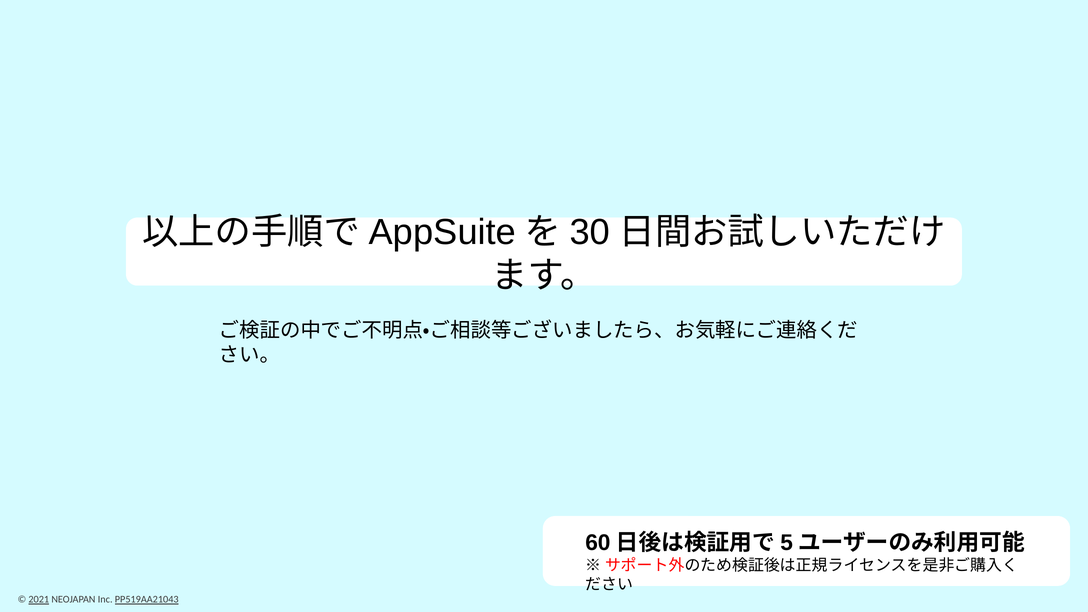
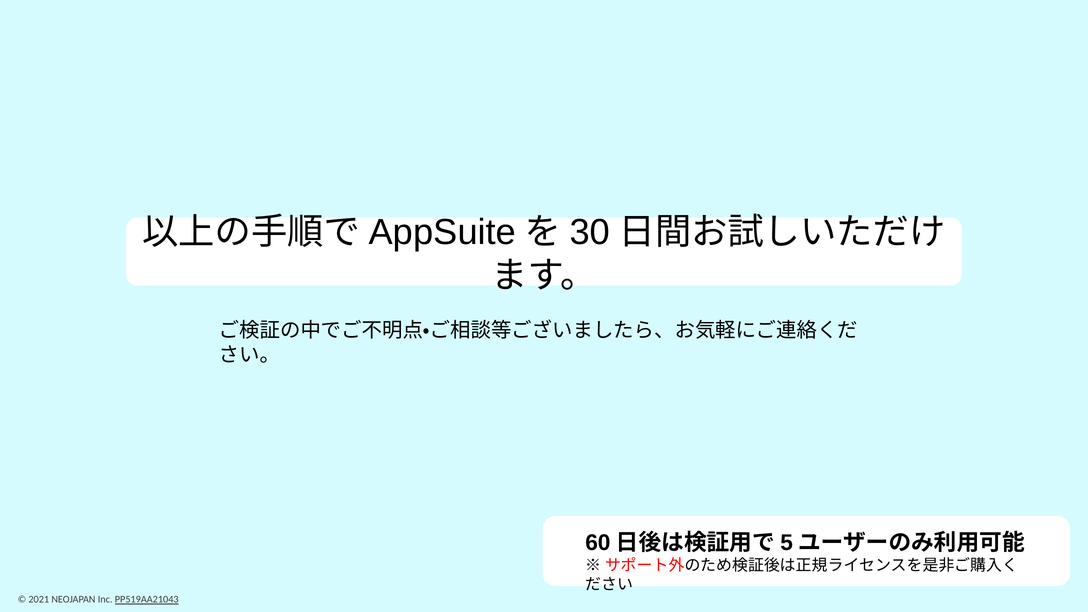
2021 underline: present -> none
